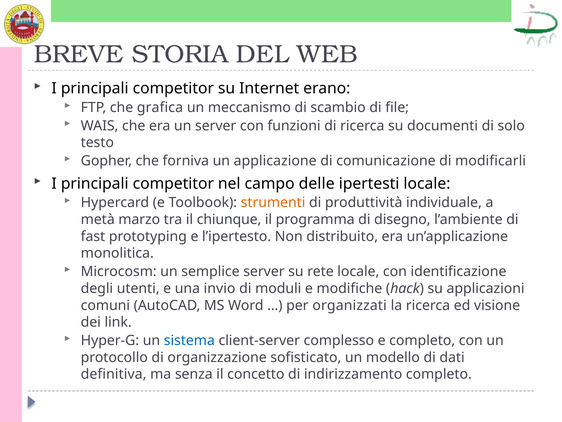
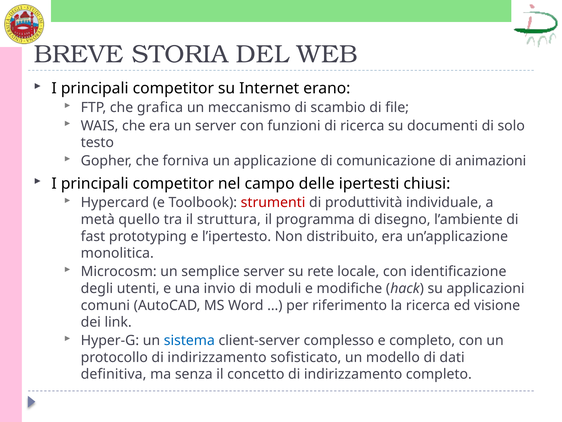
modificarli: modificarli -> animazioni
ipertesti locale: locale -> chiusi
strumenti colour: orange -> red
marzo: marzo -> quello
chiunque: chiunque -> struttura
organizzati: organizzati -> riferimento
protocollo di organizzazione: organizzazione -> indirizzamento
